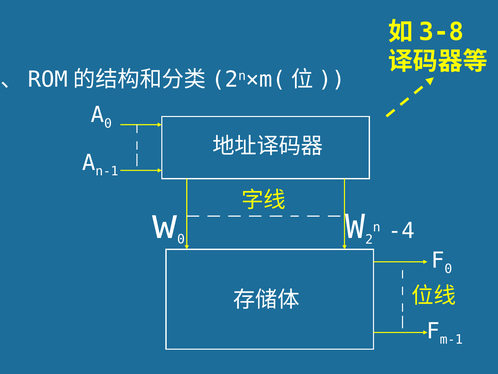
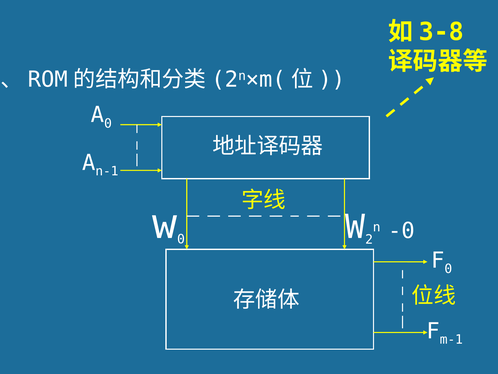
-4: -4 -> -0
